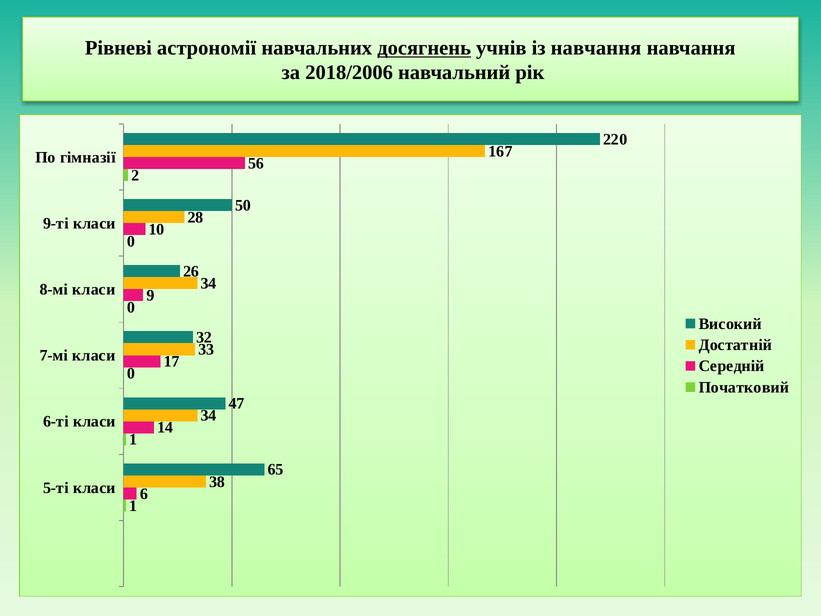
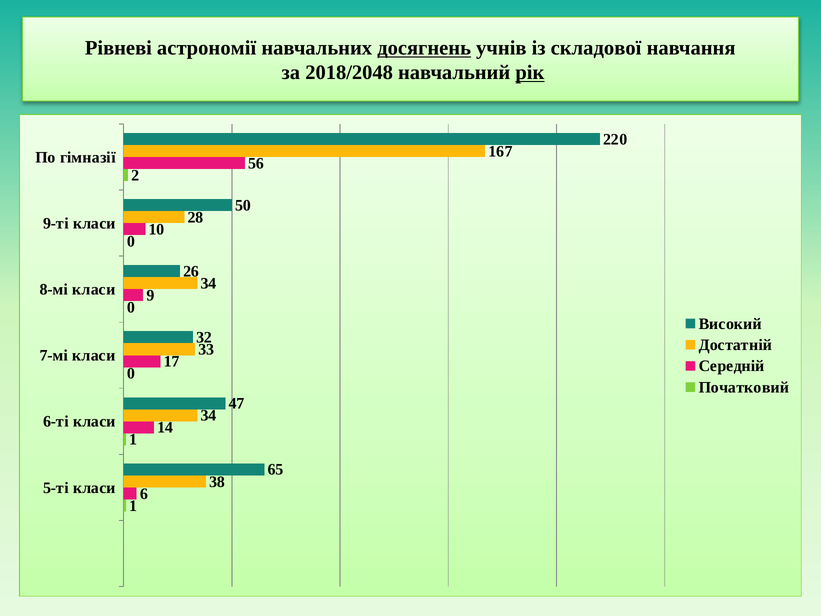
із навчання: навчання -> складової
2018/2006: 2018/2006 -> 2018/2048
рік underline: none -> present
